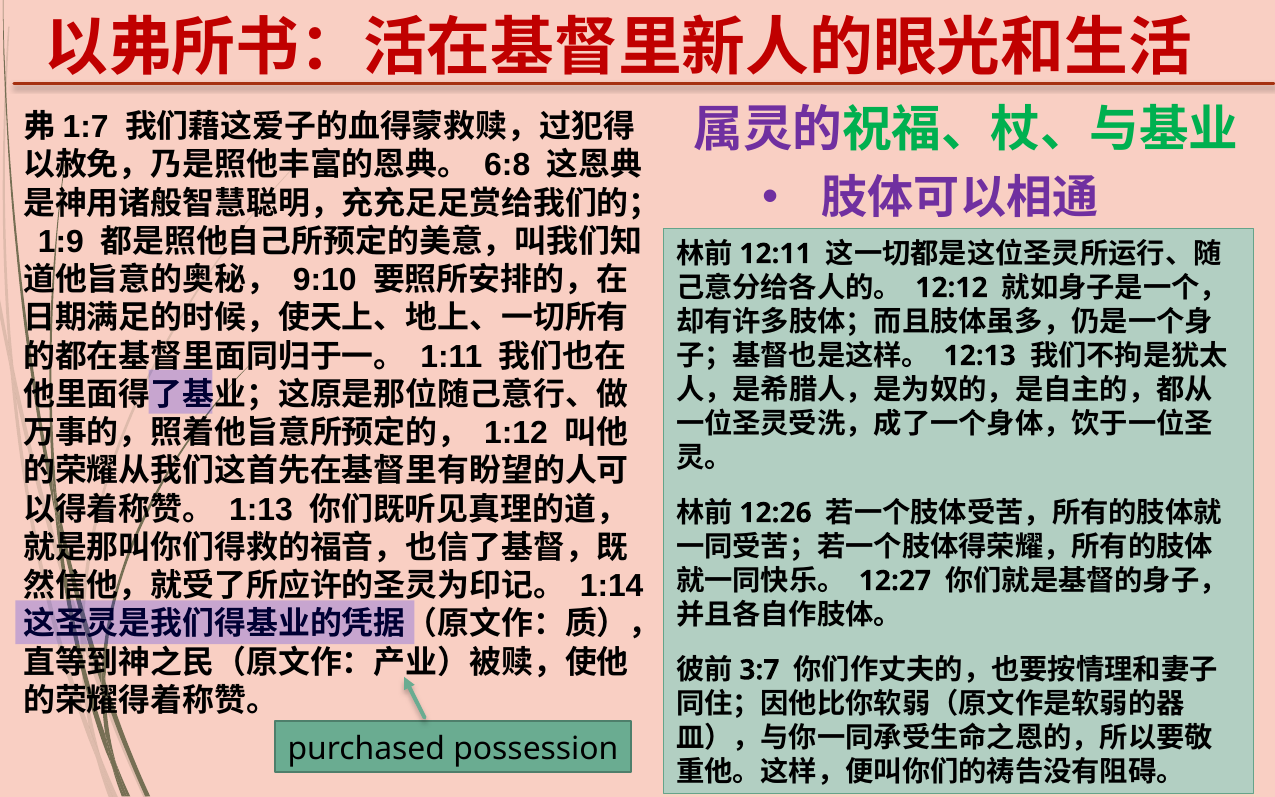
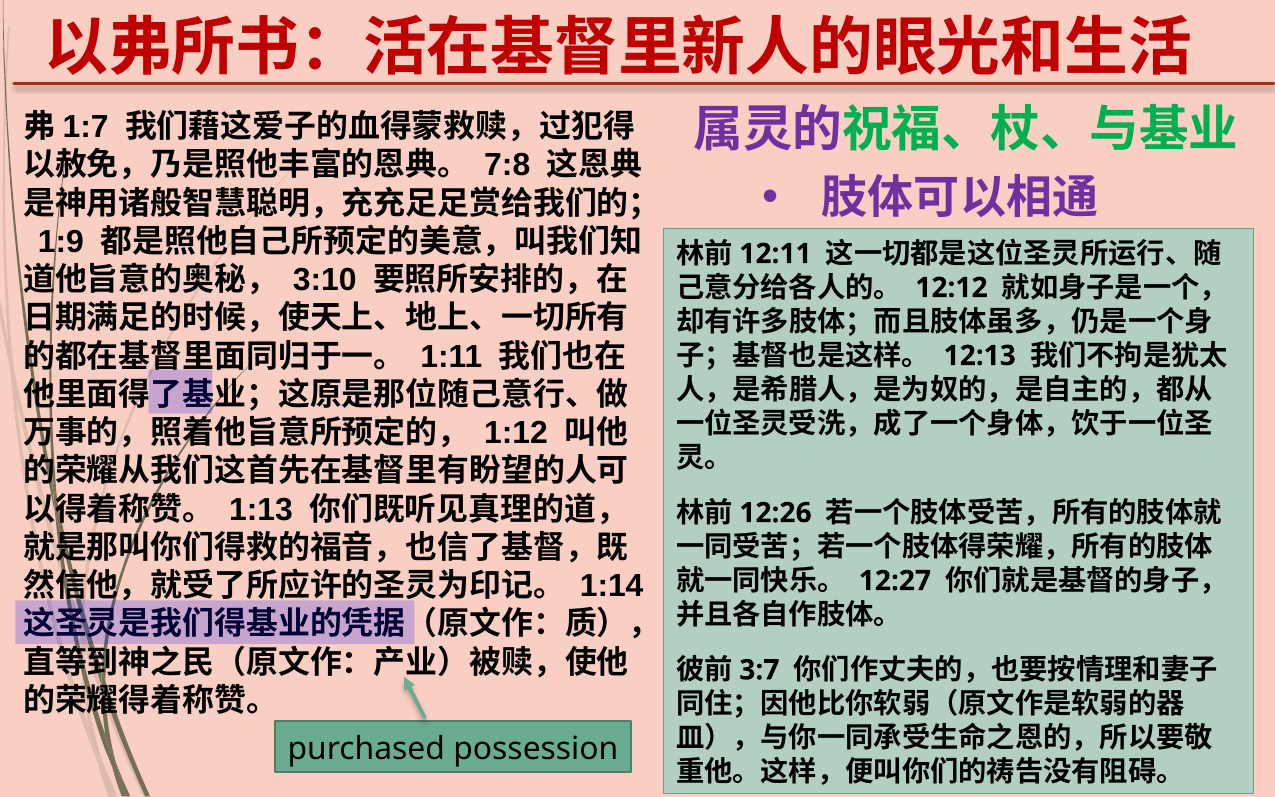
6:8: 6:8 -> 7:8
9:10: 9:10 -> 3:10
